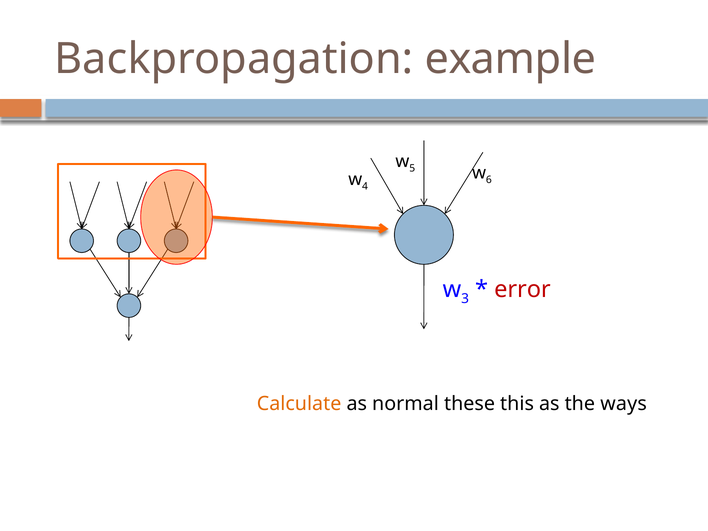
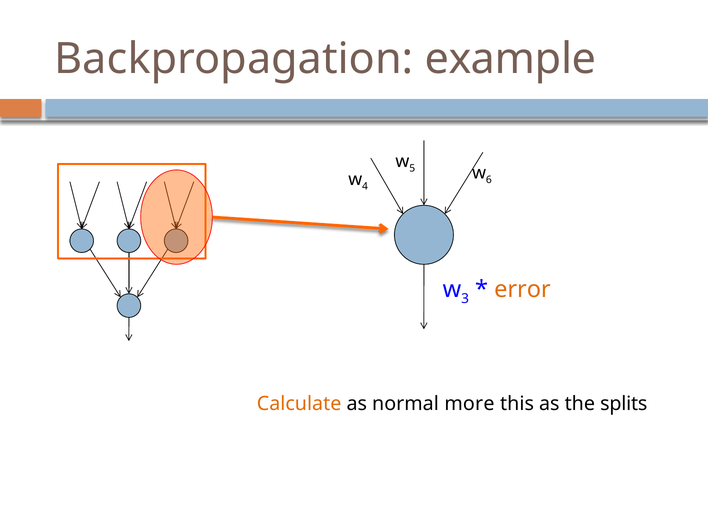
error colour: red -> orange
these: these -> more
ways: ways -> splits
